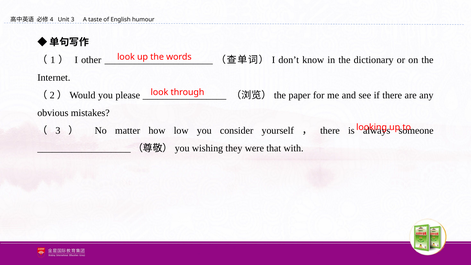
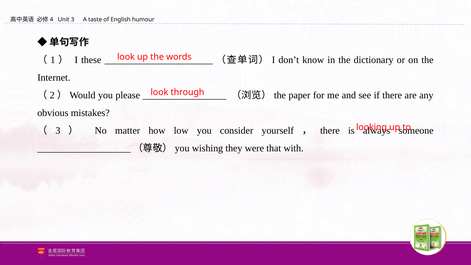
other: other -> these
